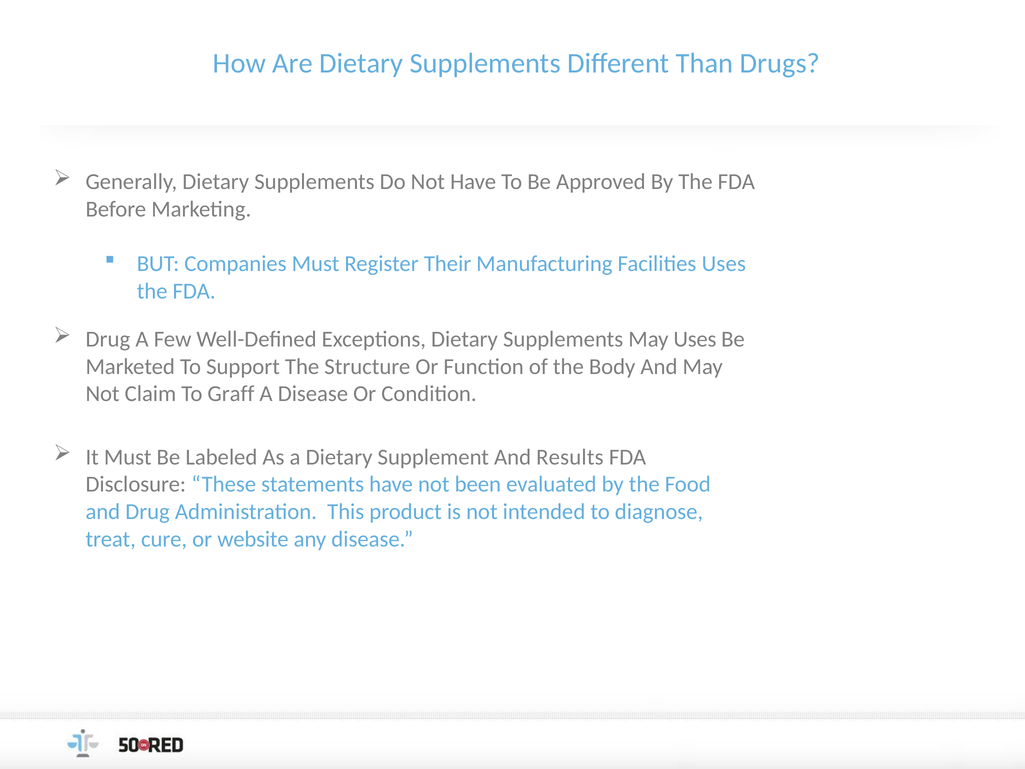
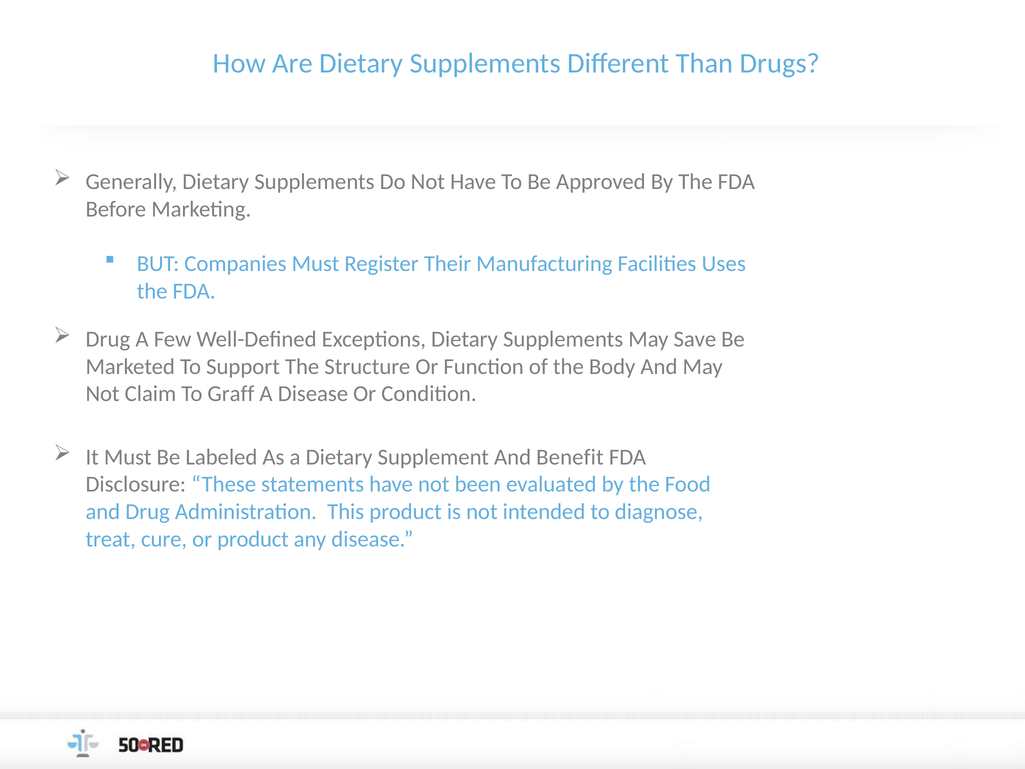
May Uses: Uses -> Save
Results: Results -> Benefit
or website: website -> product
